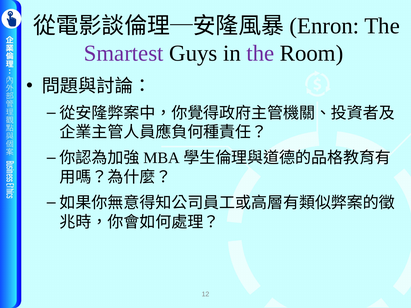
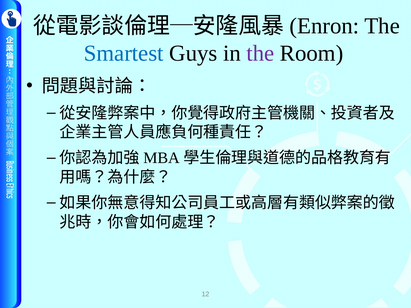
Smartest colour: purple -> blue
